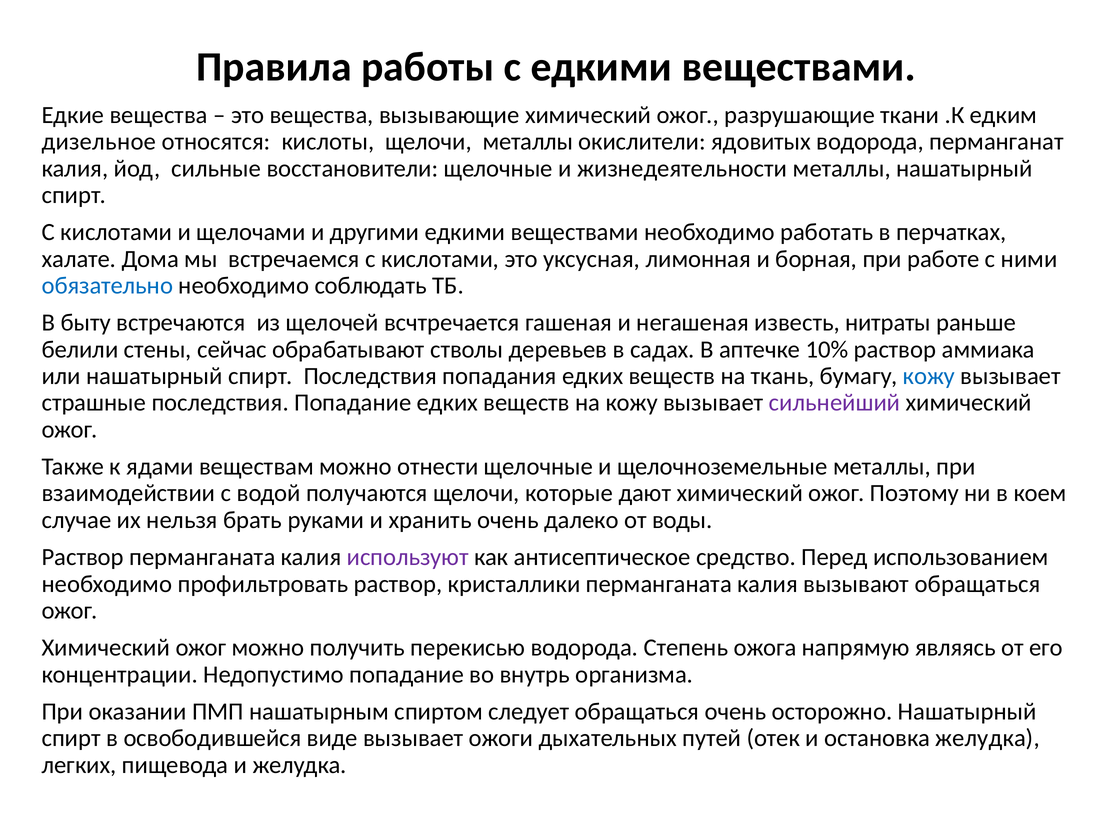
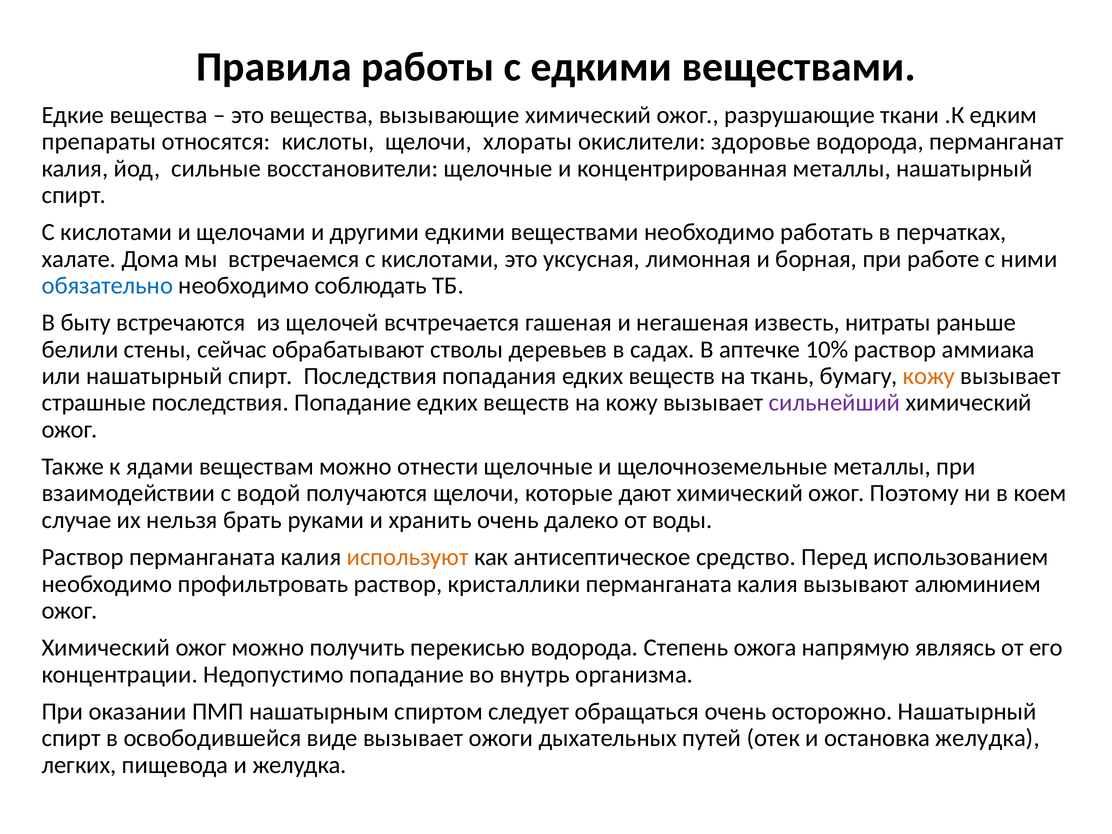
дизельное: дизельное -> препараты
щелочи металлы: металлы -> хлораты
ядовитых: ядовитых -> здоровье
жизнедеятельности: жизнедеятельности -> концентрированная
кожу at (929, 376) colour: blue -> orange
используют colour: purple -> orange
вызывают обращаться: обращаться -> алюминием
